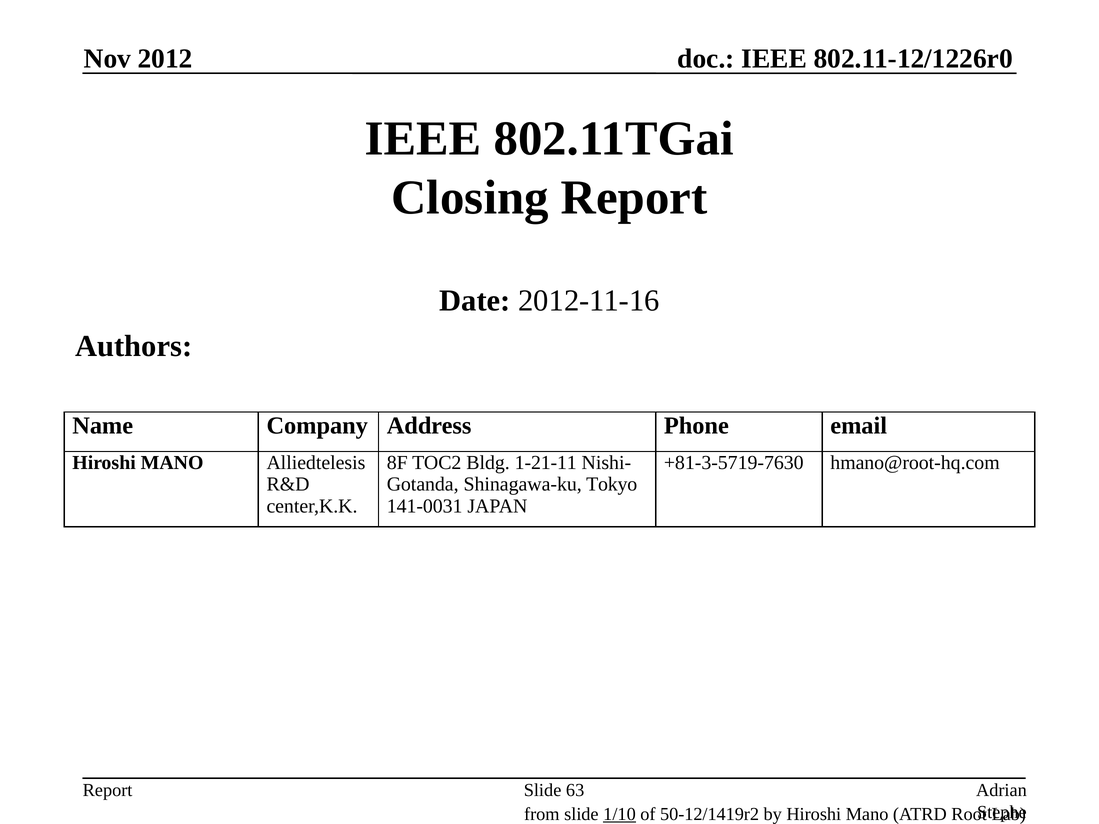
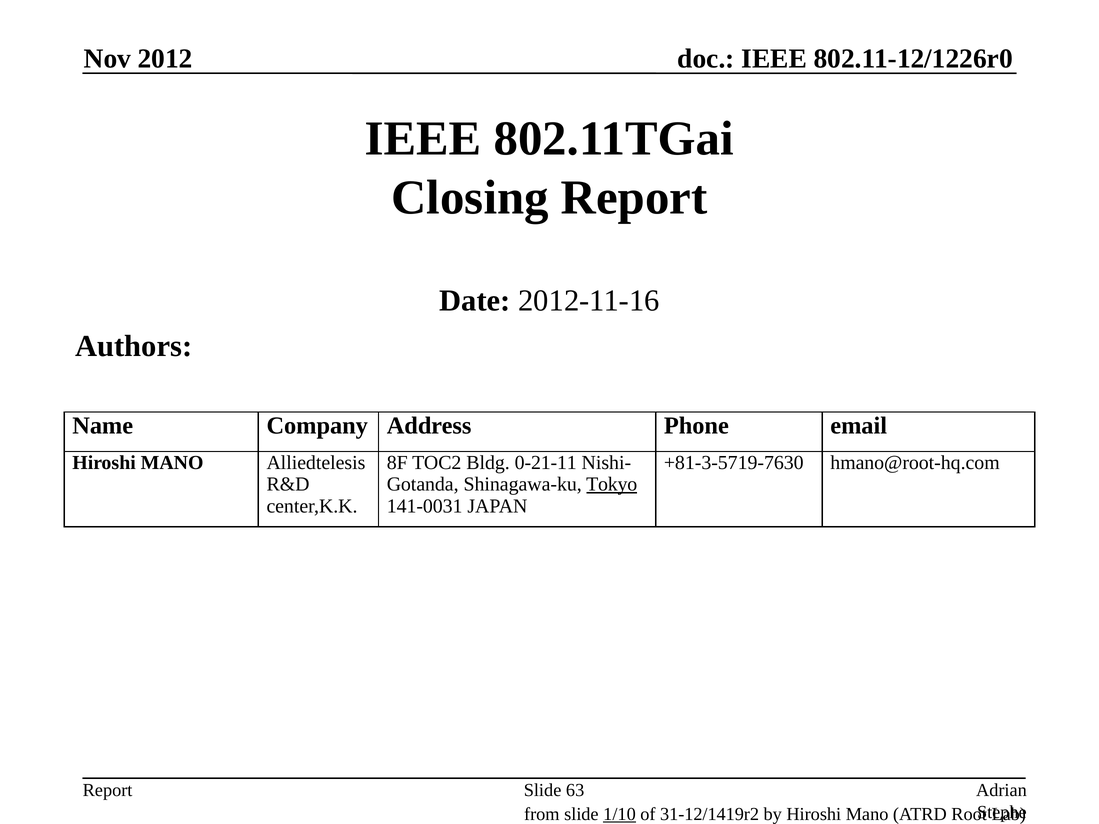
1-21-11: 1-21-11 -> 0-21-11
Tokyo underline: none -> present
50-12/1419r2: 50-12/1419r2 -> 31-12/1419r2
